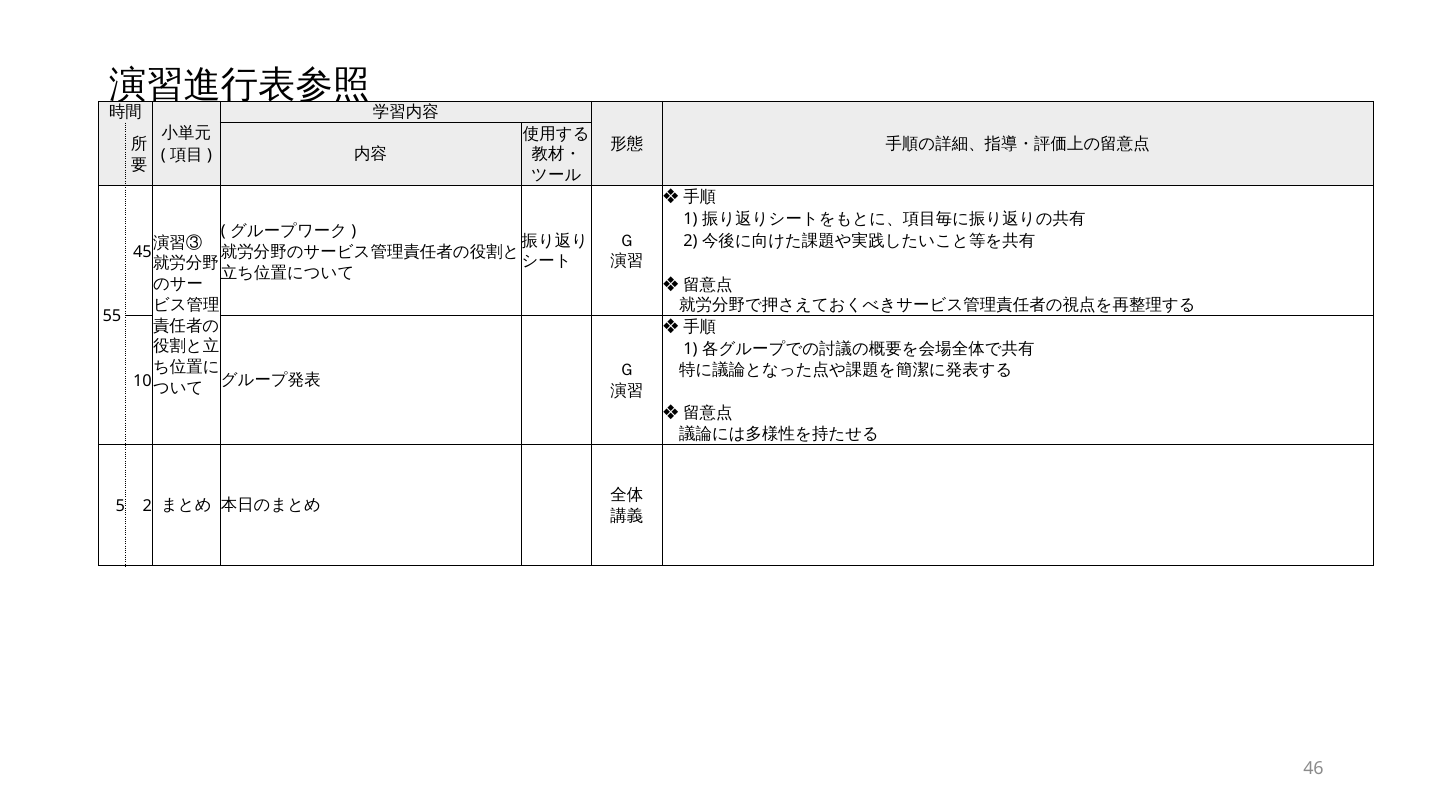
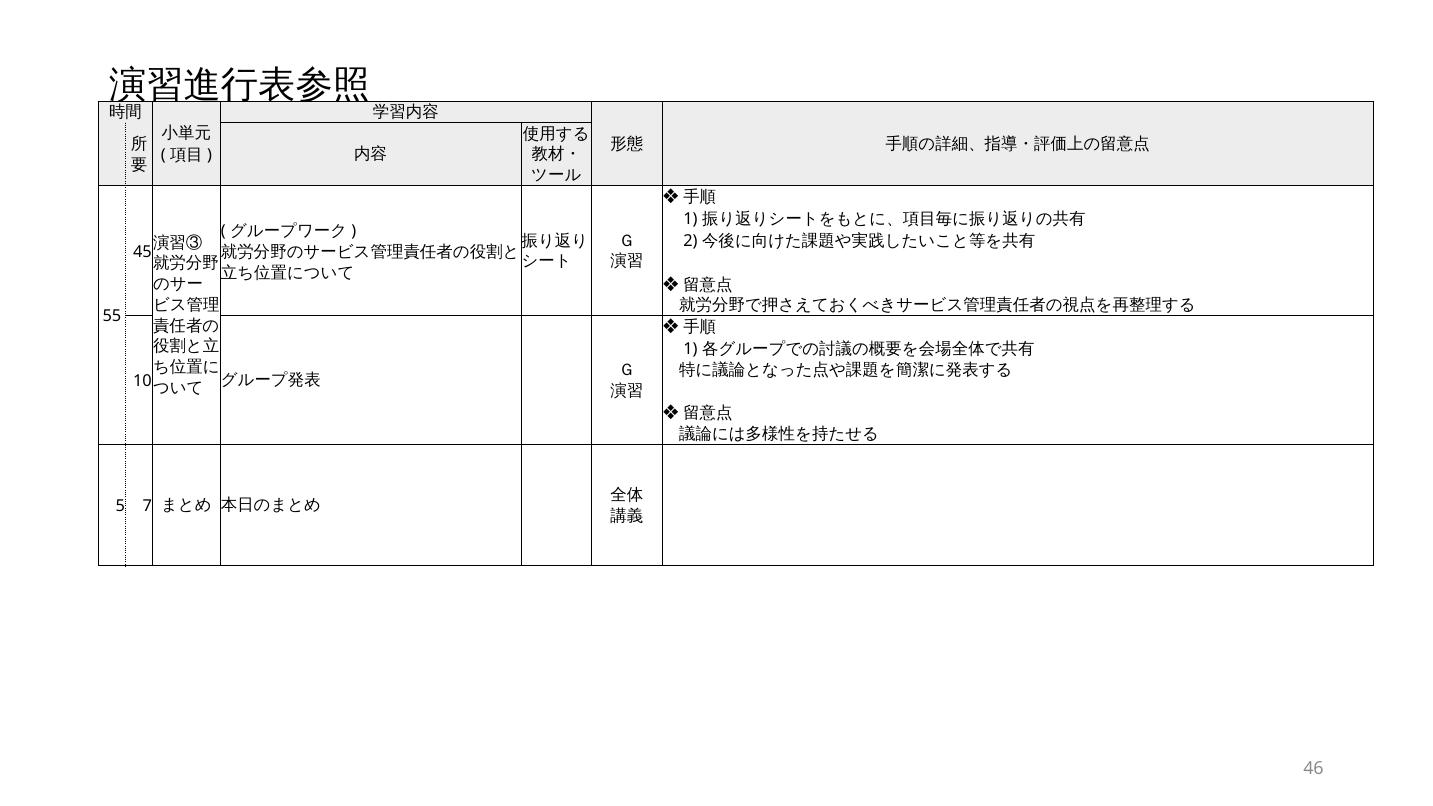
5 2: 2 -> 7
